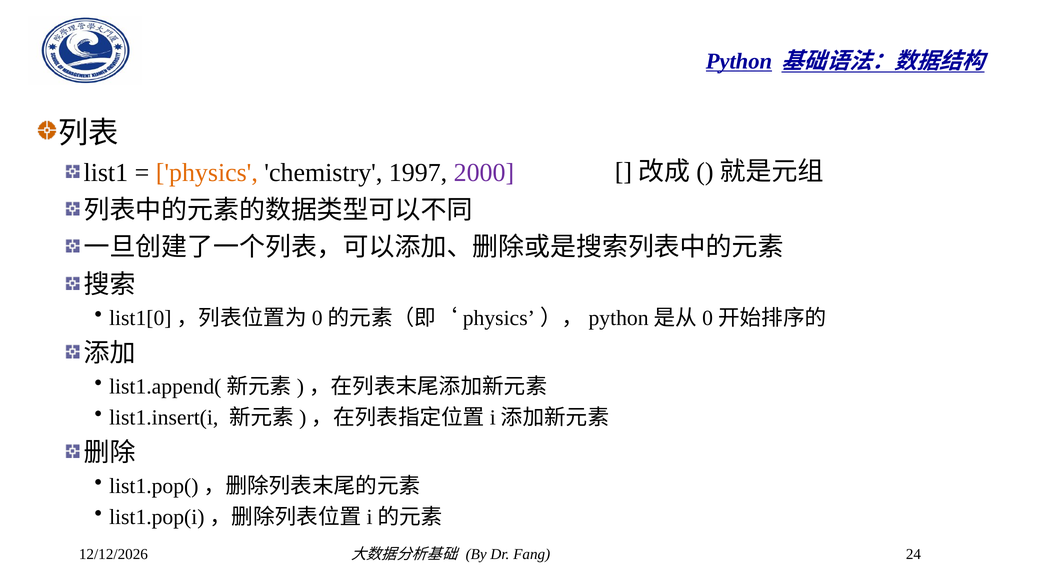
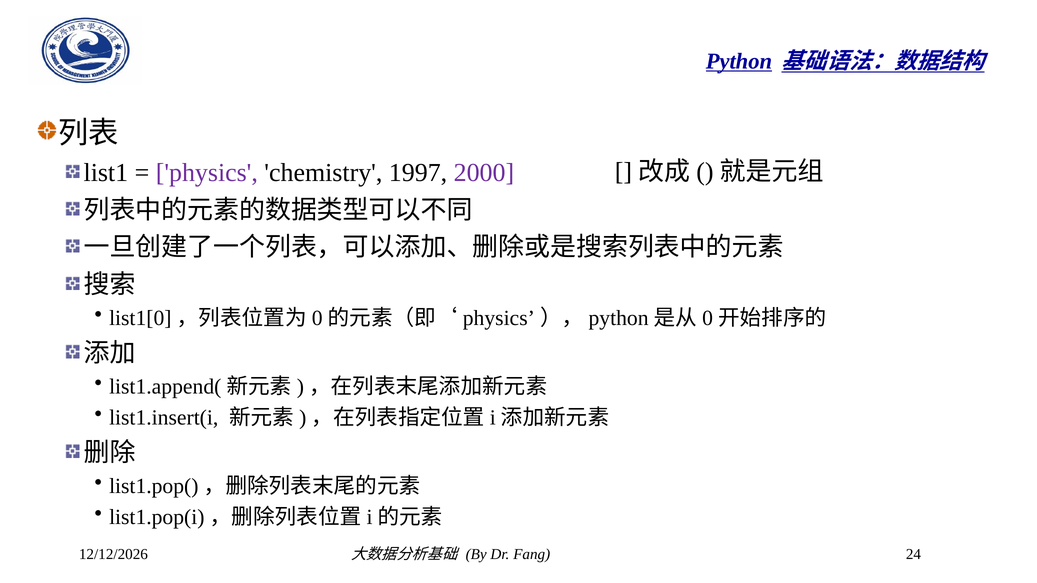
physics colour: orange -> purple
